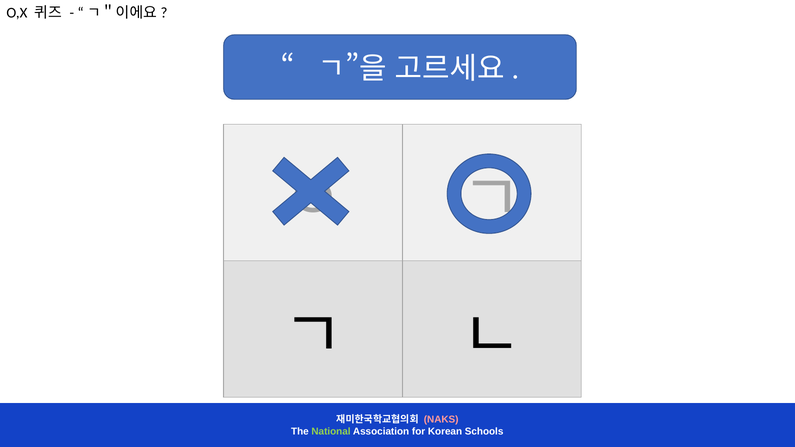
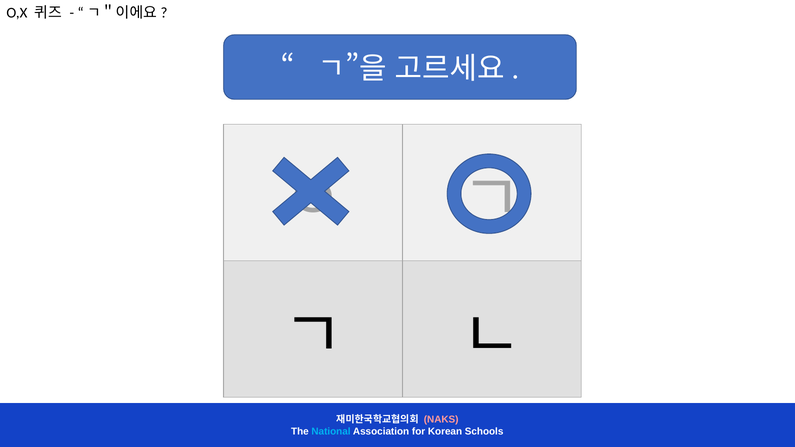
National colour: light green -> light blue
